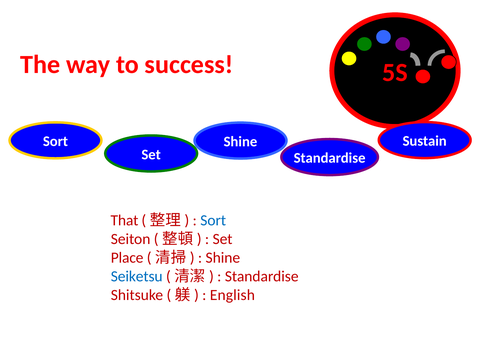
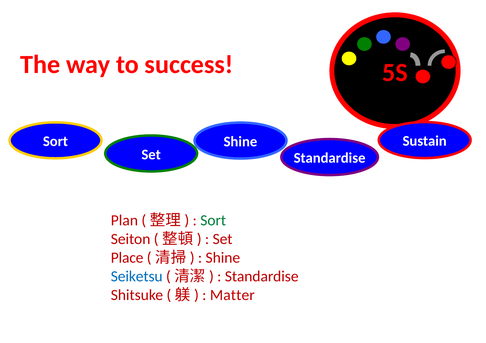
That: That -> Plan
Sort at (213, 220) colour: blue -> green
English: English -> Matter
